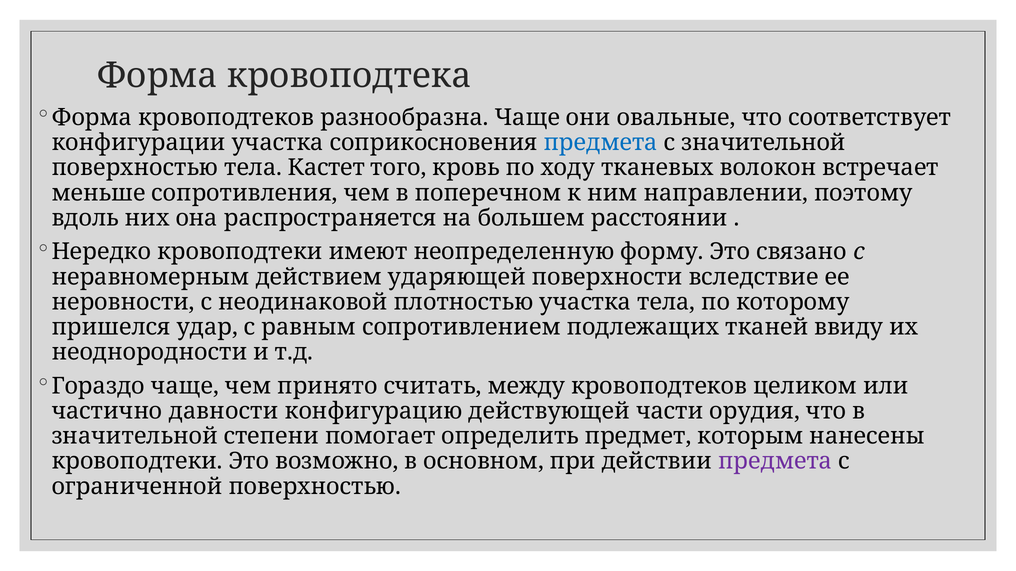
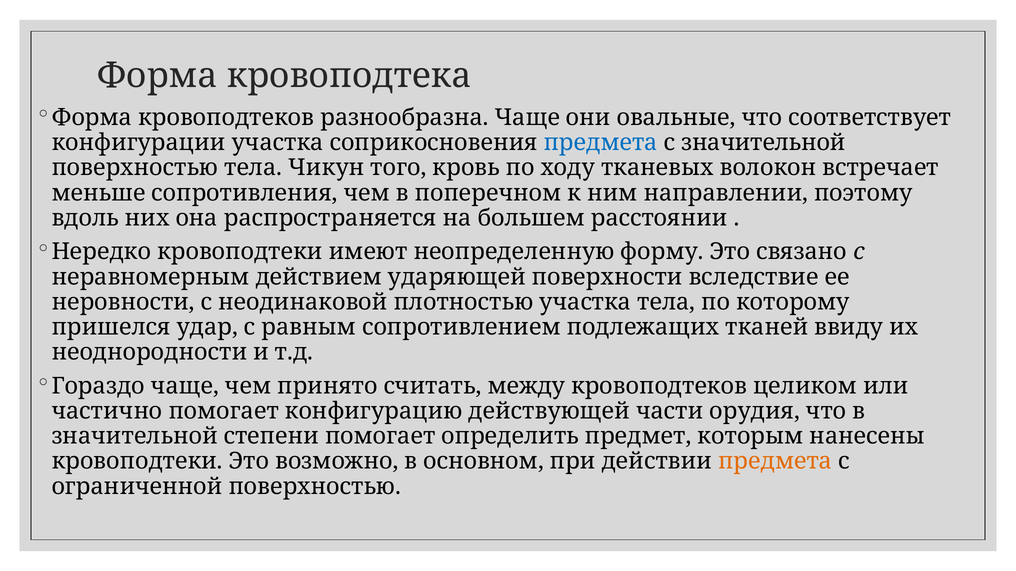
Кастет: Кастет -> Чикун
частично давности: давности -> помогает
предмета at (775, 462) colour: purple -> orange
